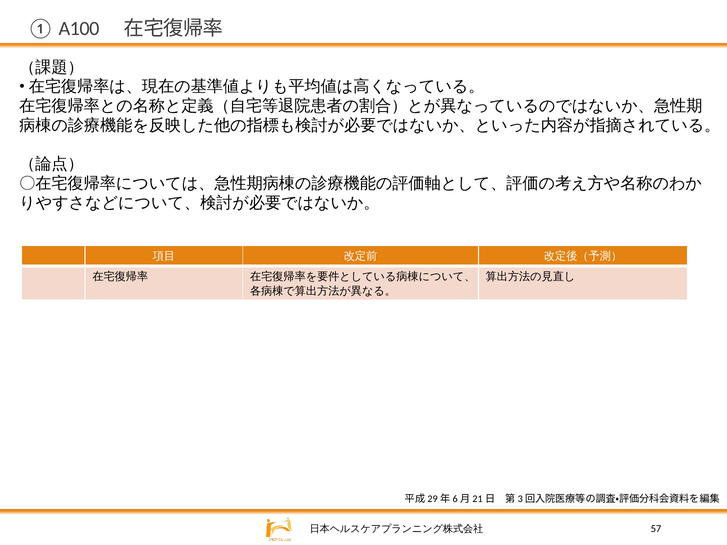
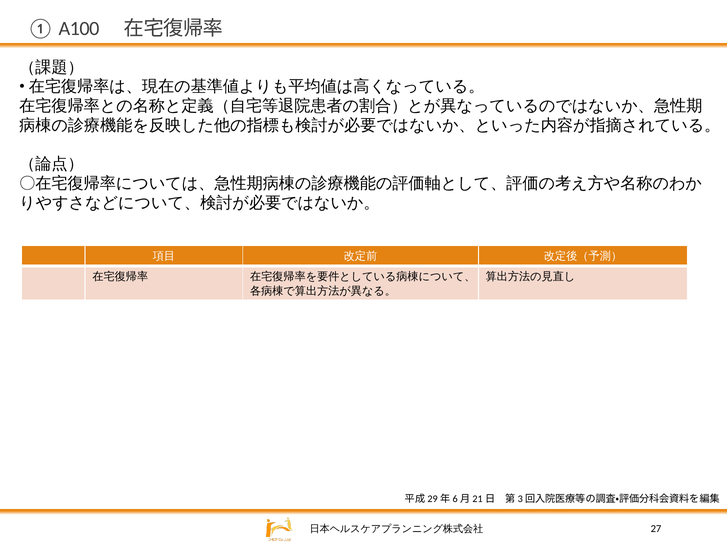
57: 57 -> 27
